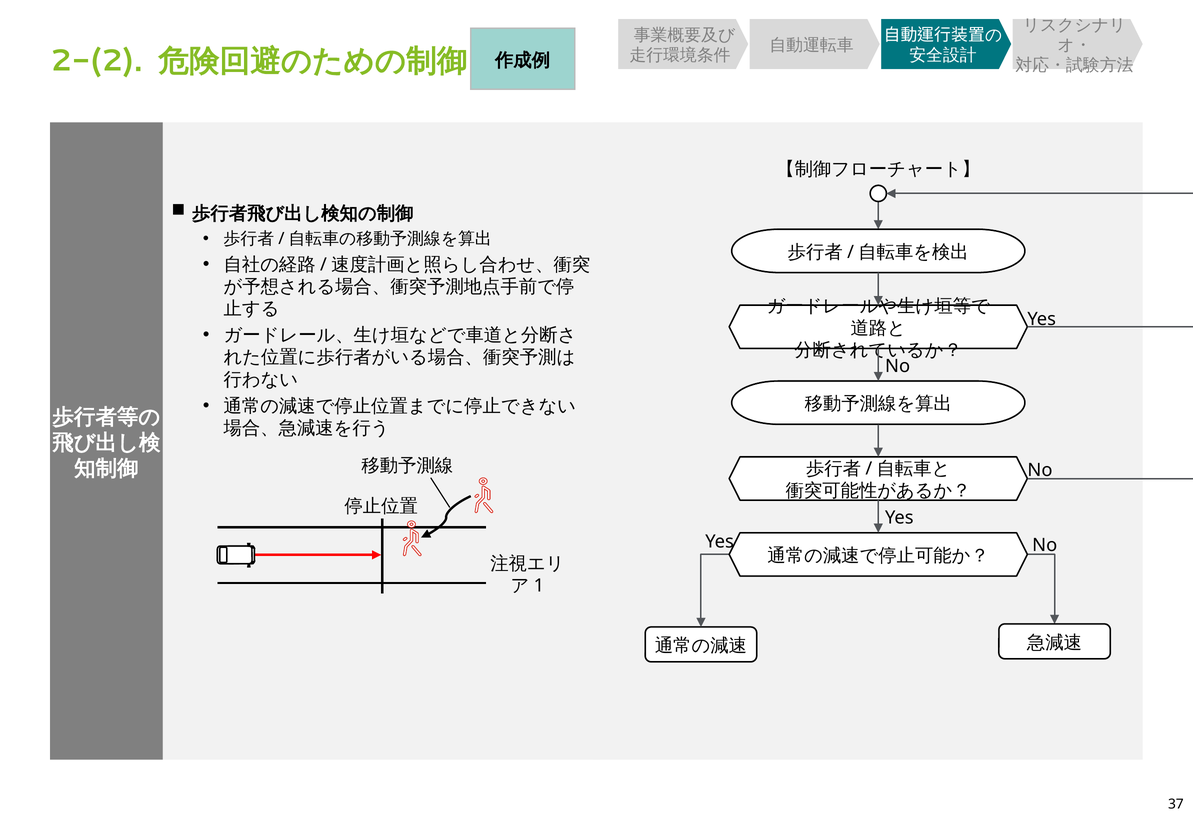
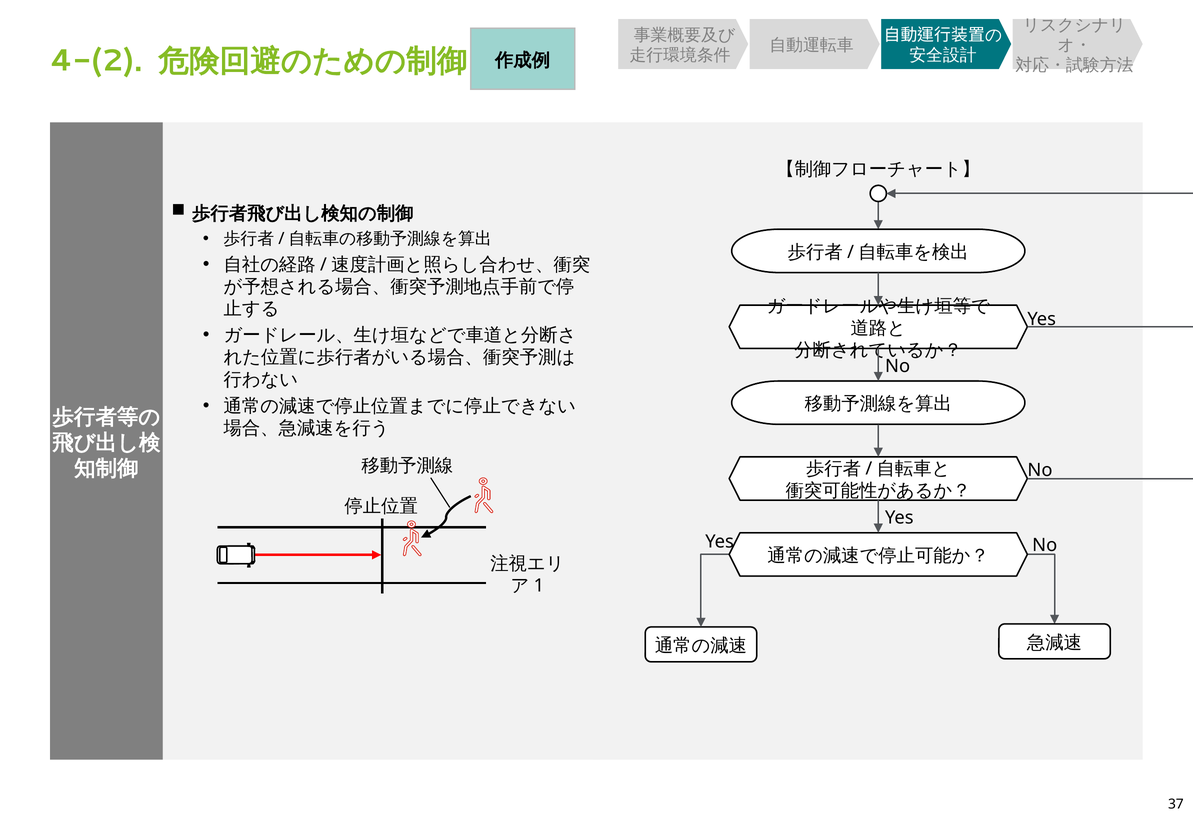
2-(2: 2-(2 -> 4-(2
